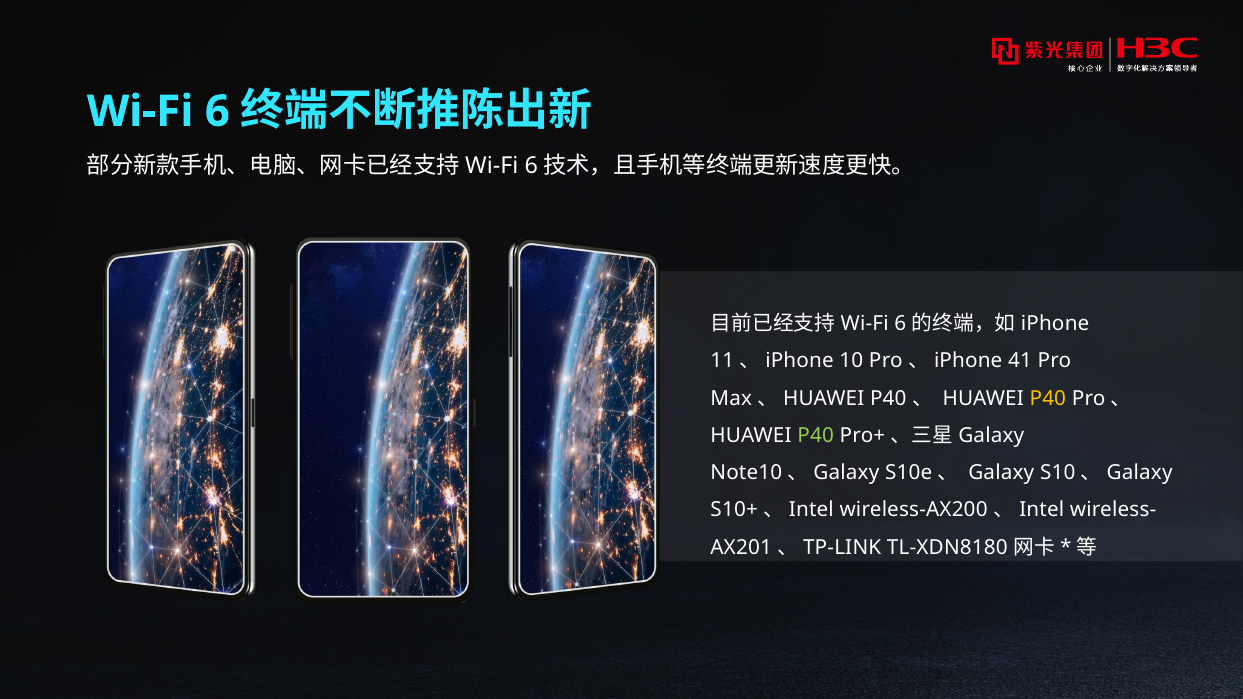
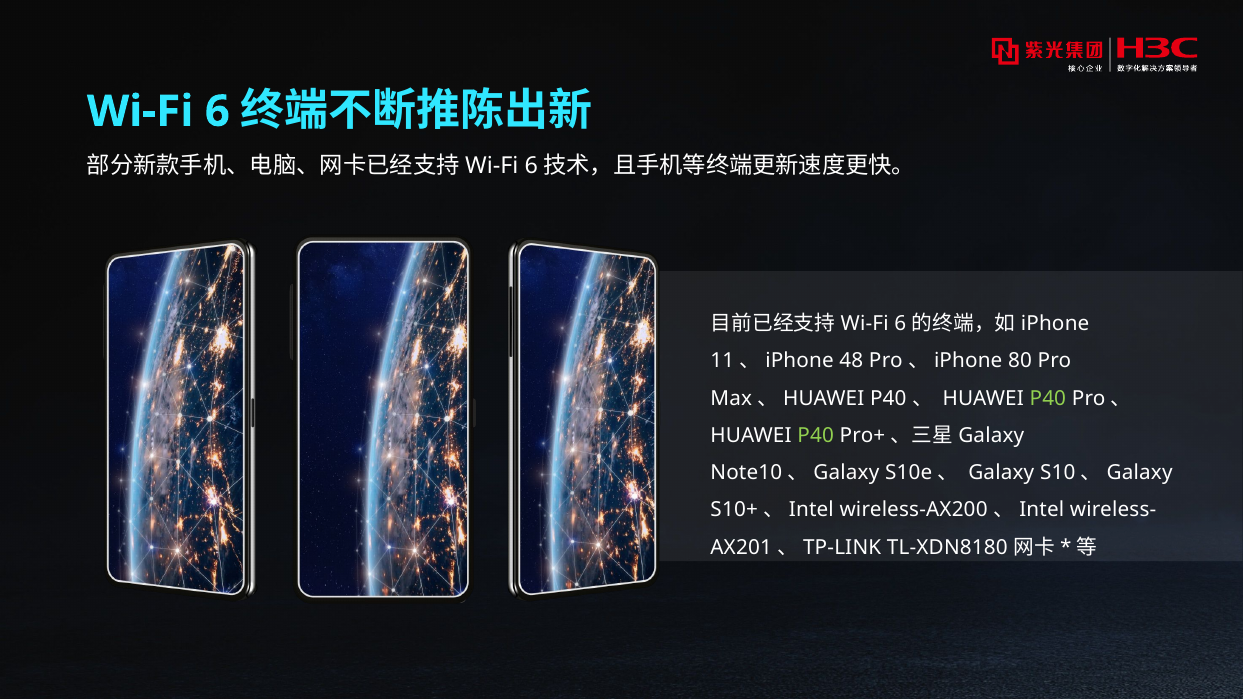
10: 10 -> 48
41: 41 -> 80
P40 at (1048, 398) colour: yellow -> light green
